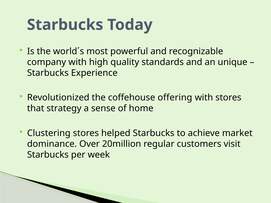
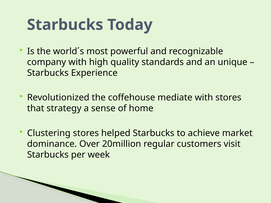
offering: offering -> mediate
